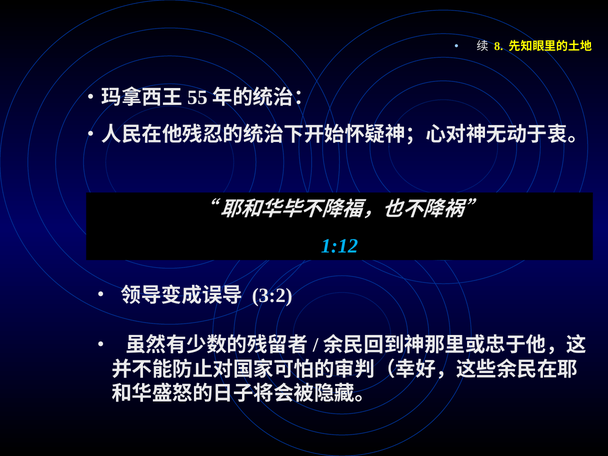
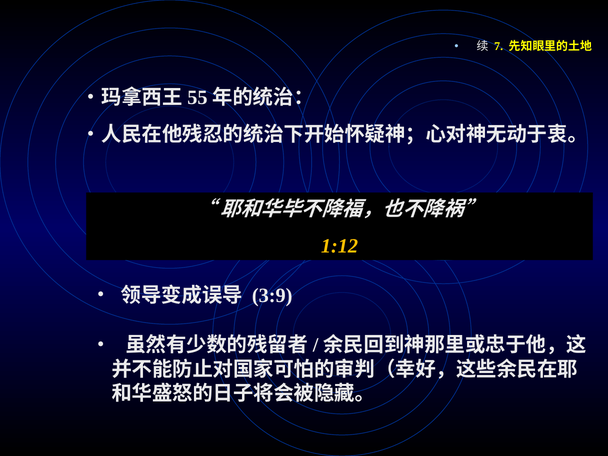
8: 8 -> 7
1:12 colour: light blue -> yellow
3:2: 3:2 -> 3:9
